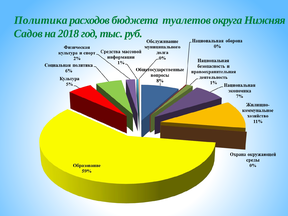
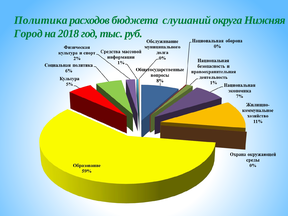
туалетов: туалетов -> слушаний
Садов: Садов -> Город
